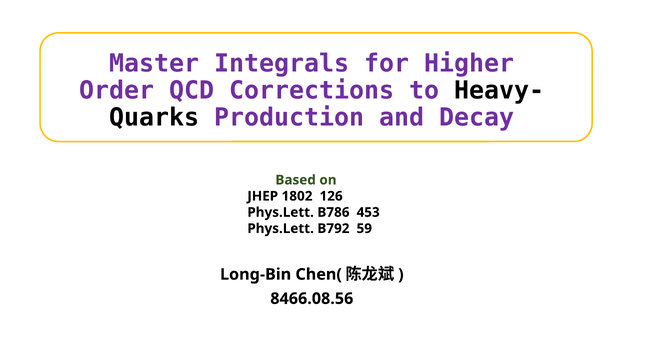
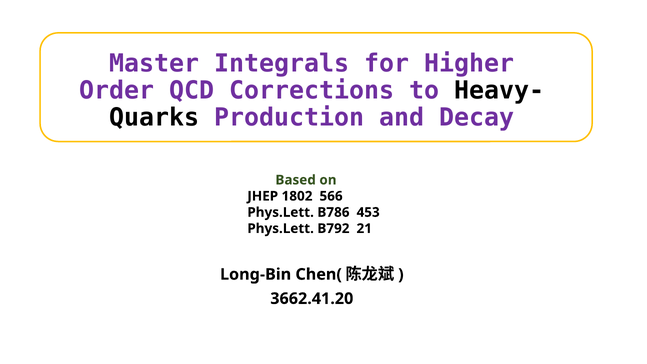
126: 126 -> 566
59: 59 -> 21
8466.08.56: 8466.08.56 -> 3662.41.20
